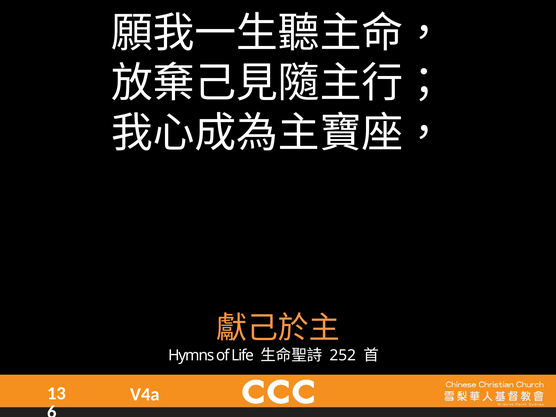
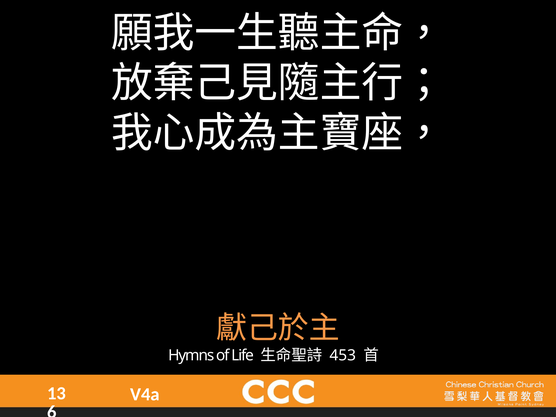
252: 252 -> 453
